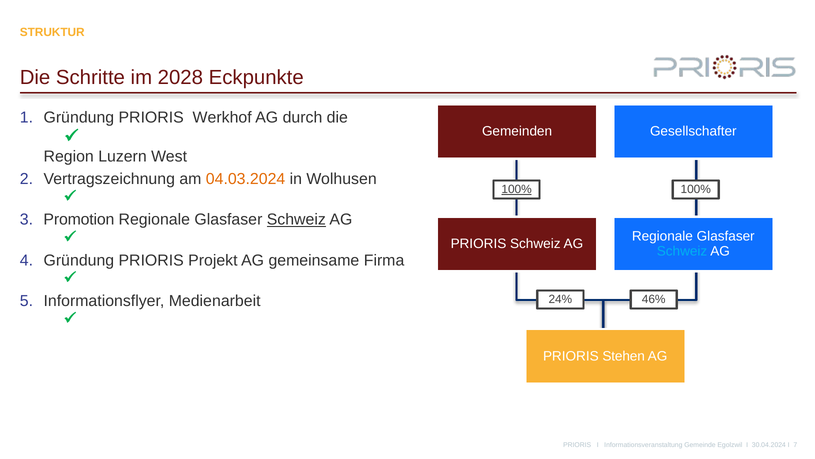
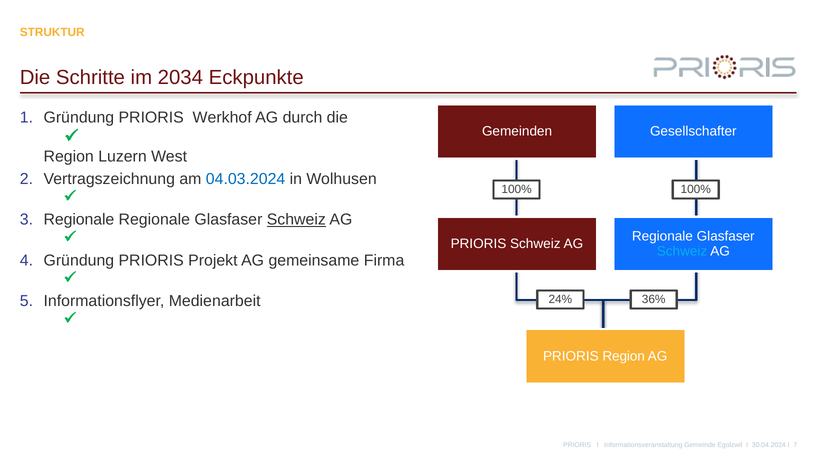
2028: 2028 -> 2034
04.03.2024 colour: orange -> blue
100% at (517, 189) underline: present -> none
Promotion at (79, 219): Promotion -> Regionale
46%: 46% -> 36%
PRIORIS Stehen: Stehen -> Region
